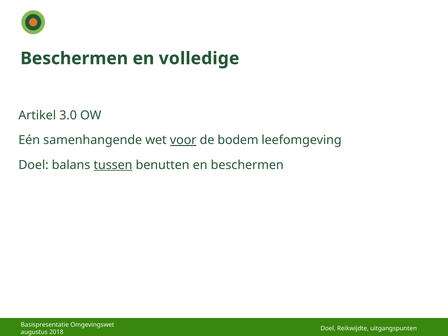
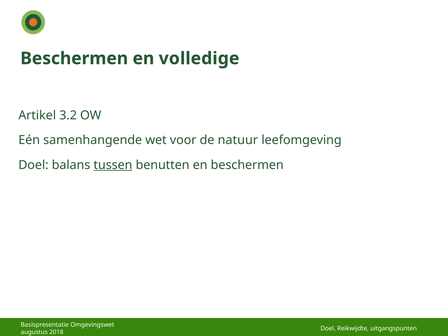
3.0: 3.0 -> 3.2
voor underline: present -> none
bodem: bodem -> natuur
